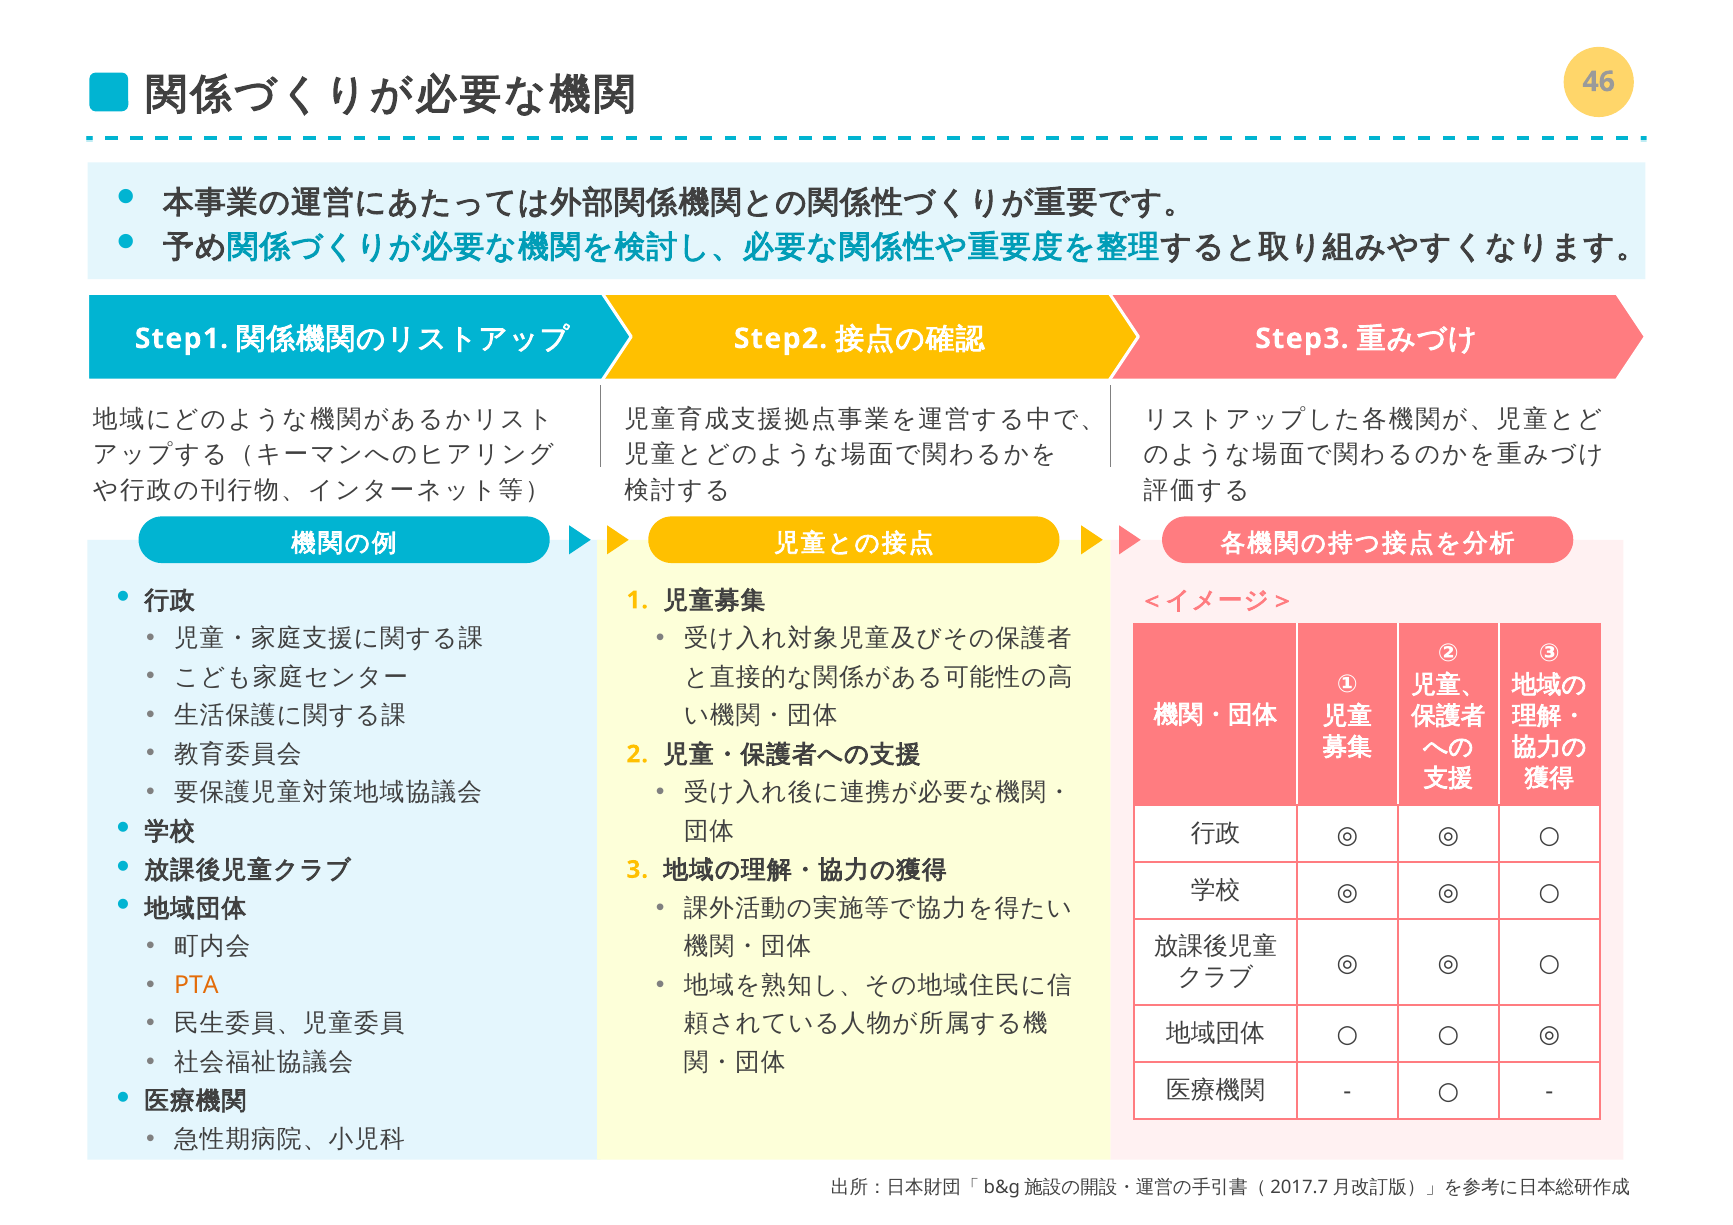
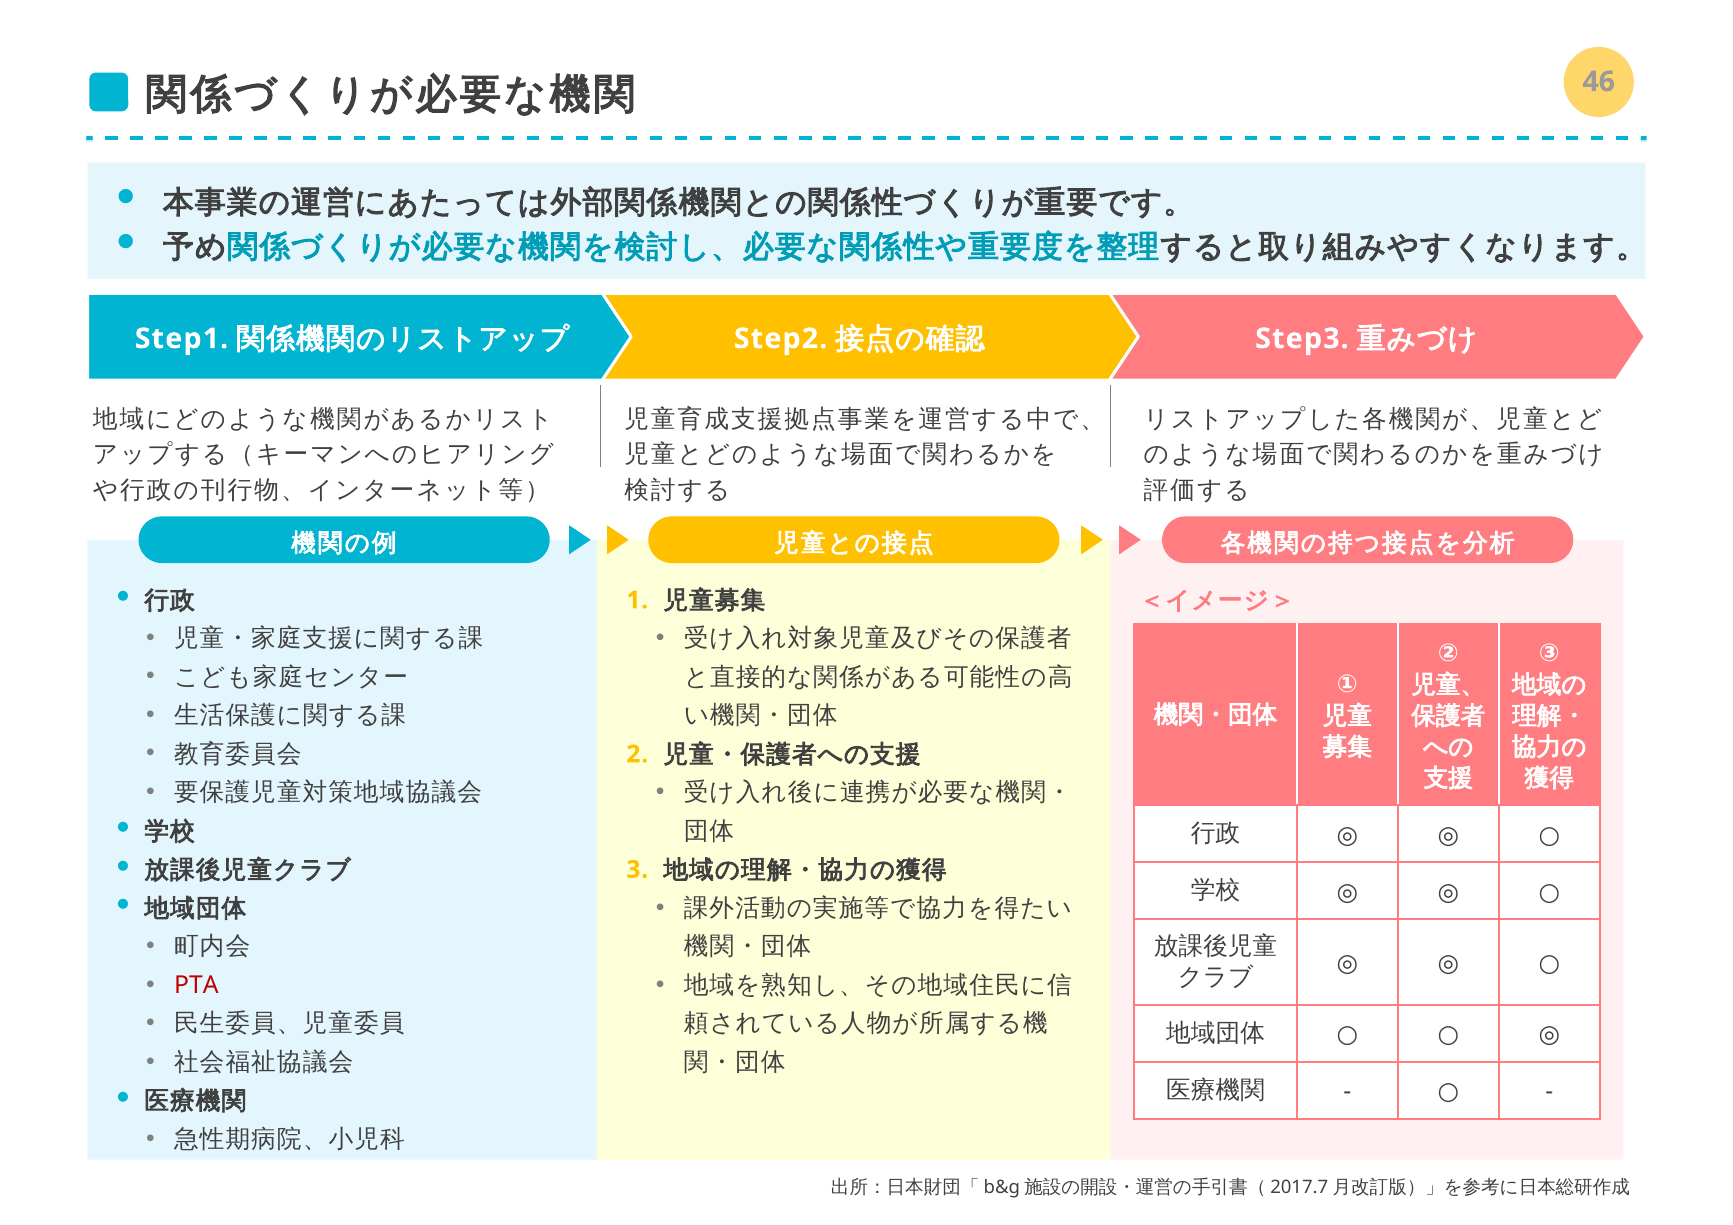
PTA colour: orange -> red
